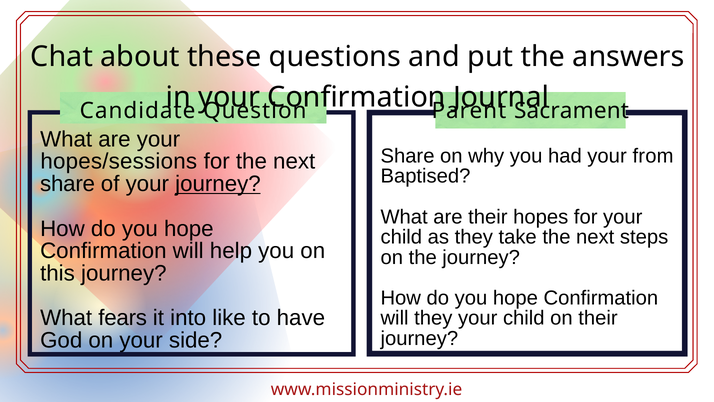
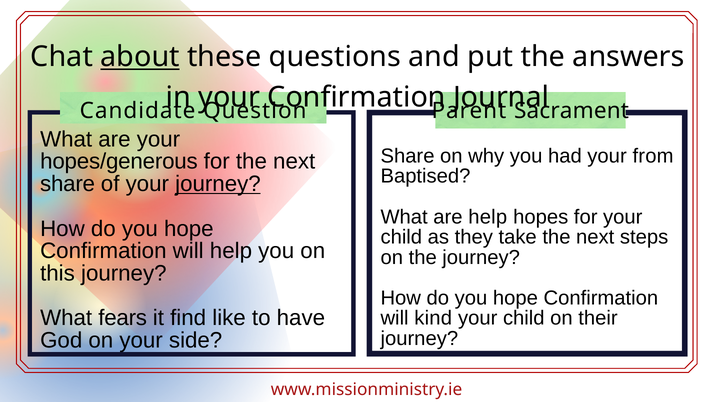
about underline: none -> present
hopes/sessions: hopes/sessions -> hopes/generous
are their: their -> help
into: into -> find
will they: they -> kind
